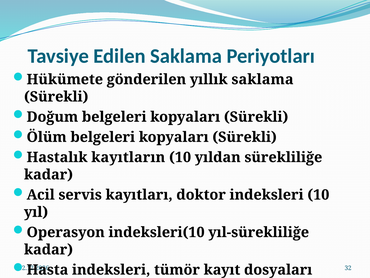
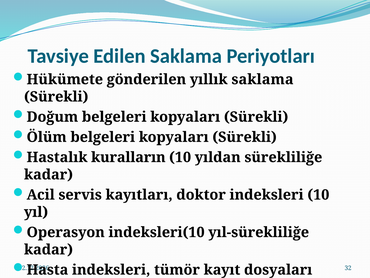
kayıtların: kayıtların -> kuralların
